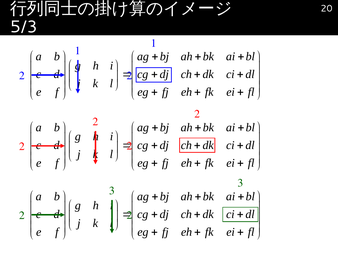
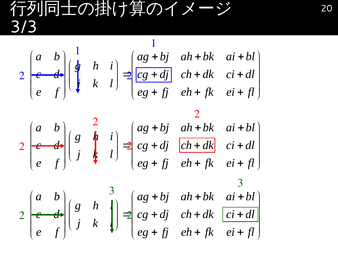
5/3: 5/3 -> 3/3
